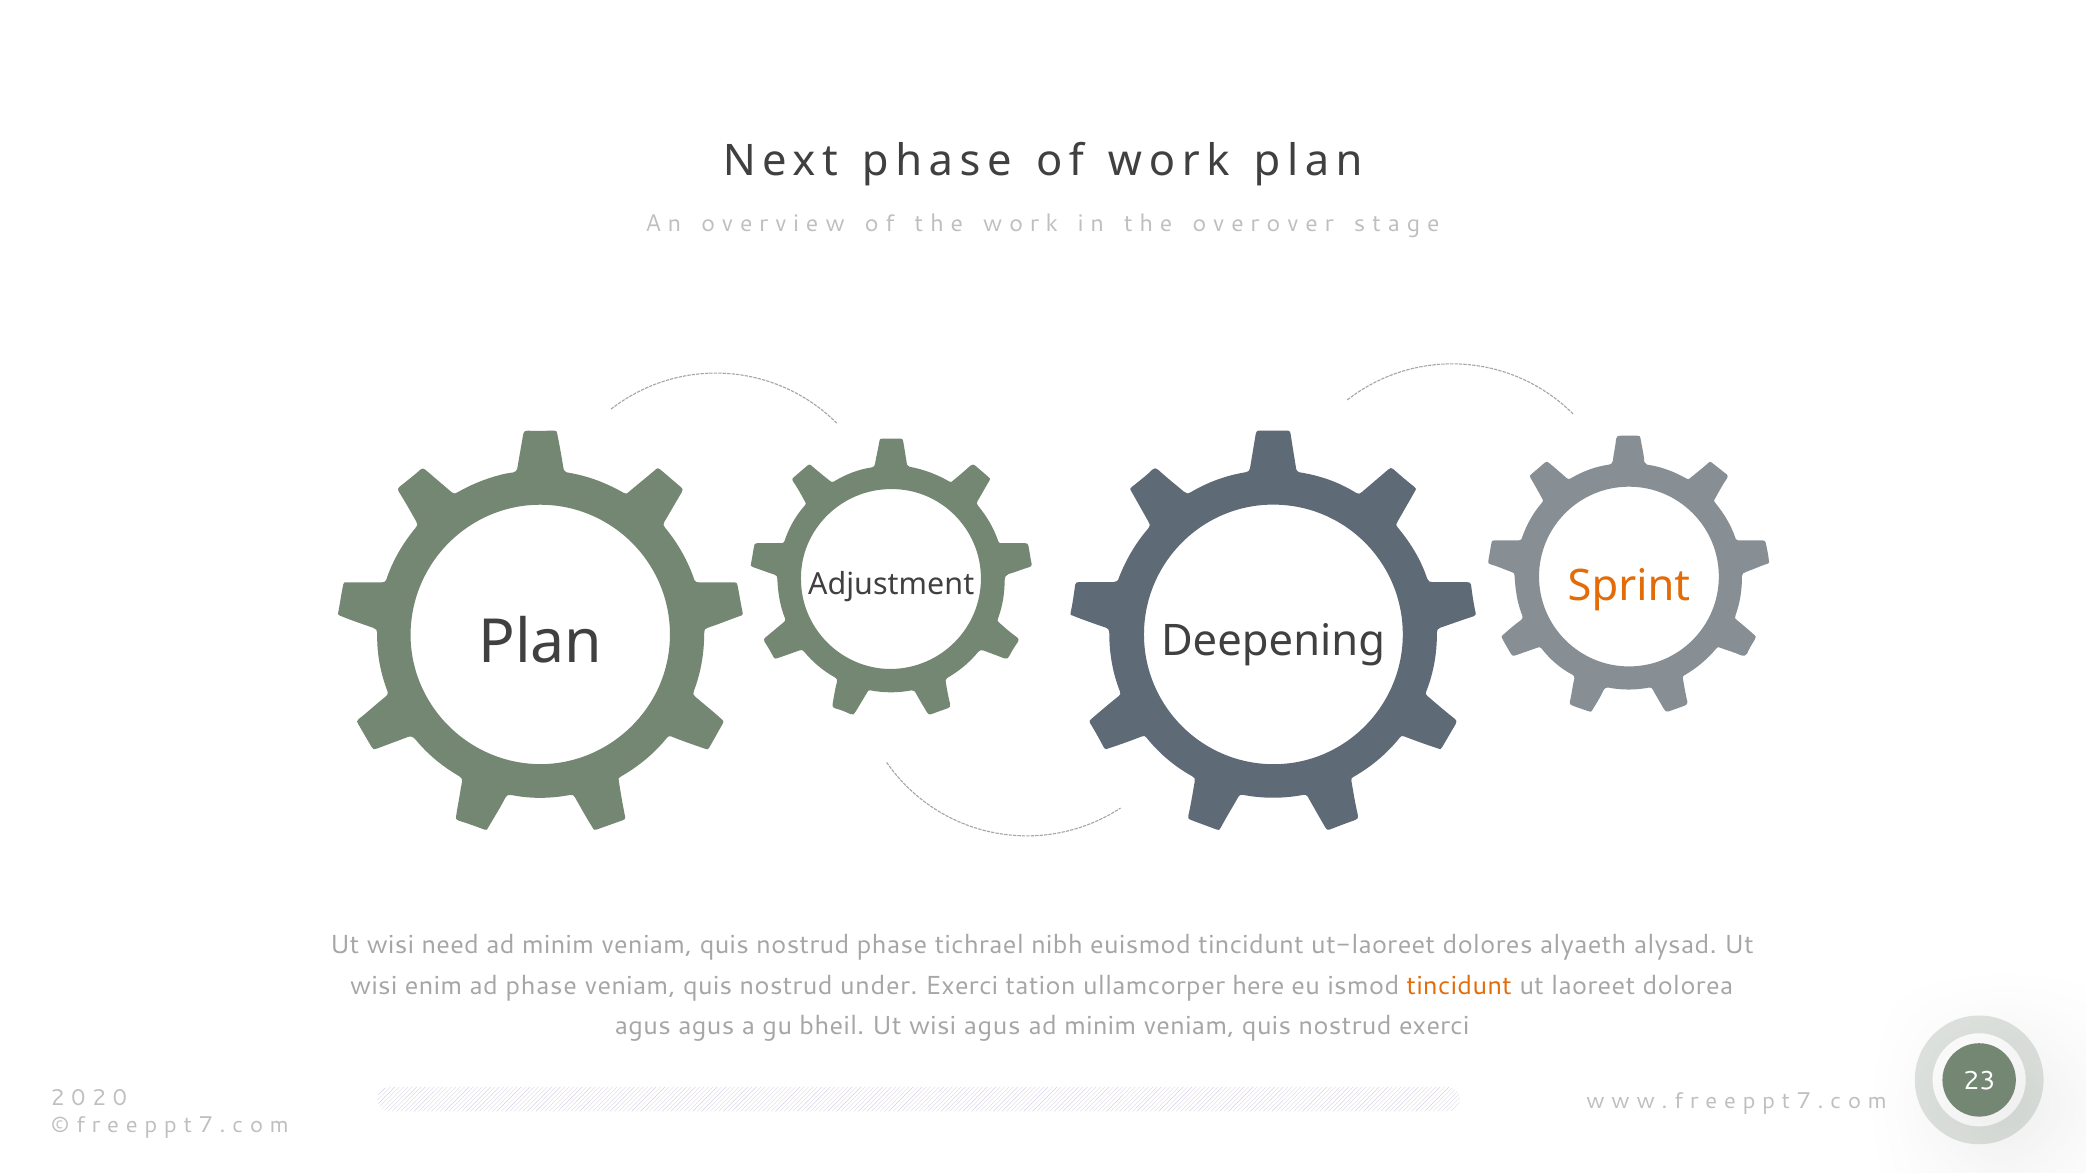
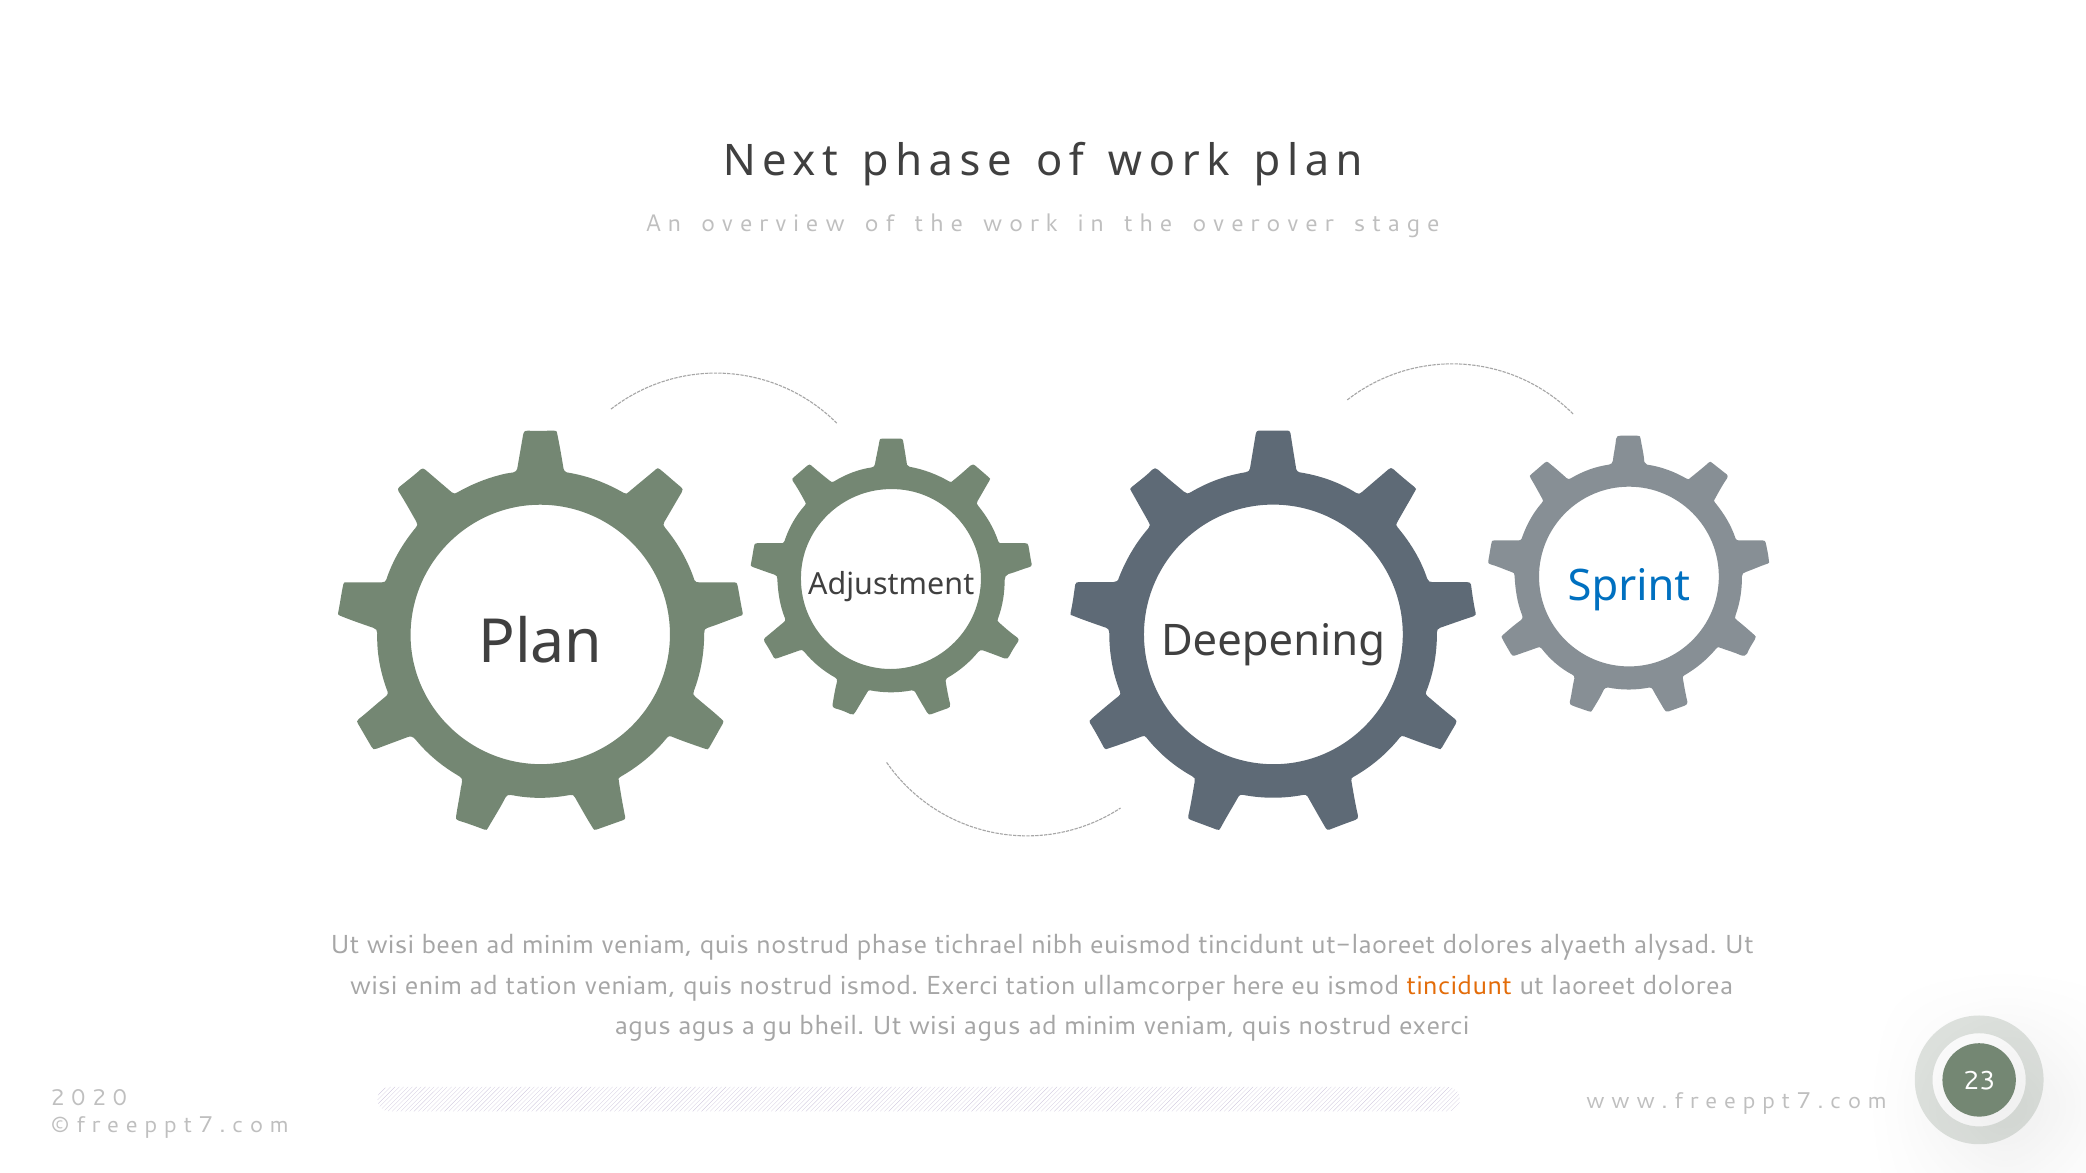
Sprint colour: orange -> blue
need: need -> been
ad phase: phase -> tation
nostrud under: under -> ismod
